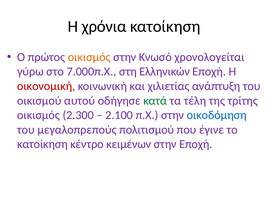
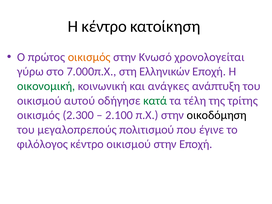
Η χρόνια: χρόνια -> κέντρο
οικονομική colour: red -> green
χιλιετίας: χιλιετίας -> ανάγκες
οικοδόμηση colour: blue -> black
κατοίκηση at (42, 144): κατοίκηση -> φιλόλογος
κέντρο κειμένων: κειμένων -> οικισμού
